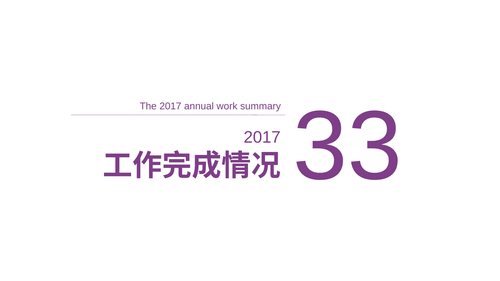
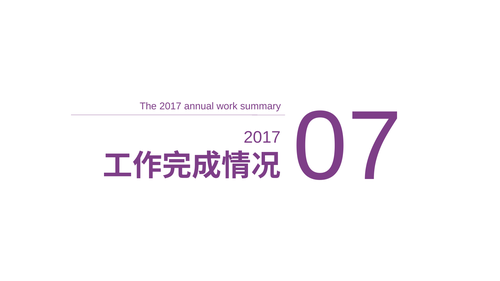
33: 33 -> 07
